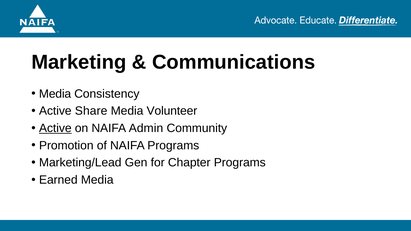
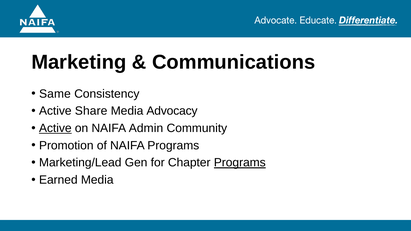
Media at (55, 94): Media -> Same
Volunteer: Volunteer -> Advocacy
Programs at (240, 163) underline: none -> present
